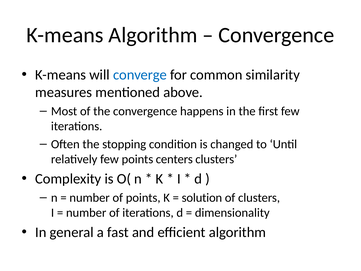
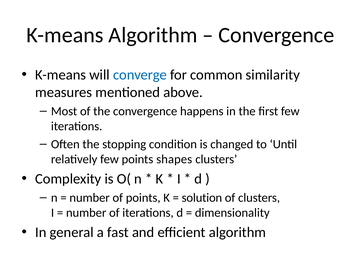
centers: centers -> shapes
